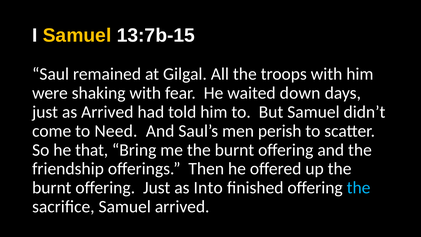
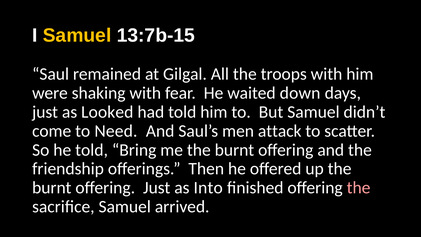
as Arrived: Arrived -> Looked
perish: perish -> attack
he that: that -> told
the at (359, 188) colour: light blue -> pink
